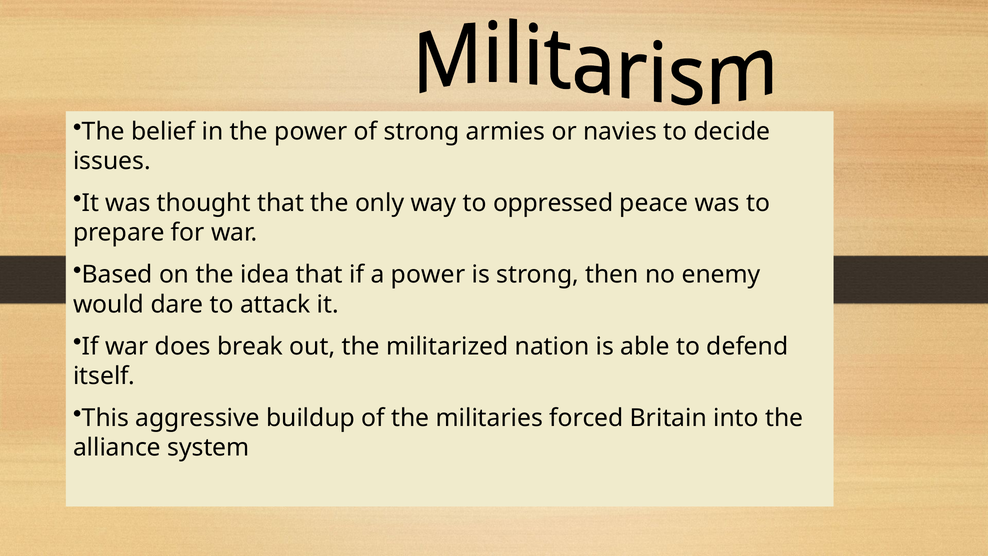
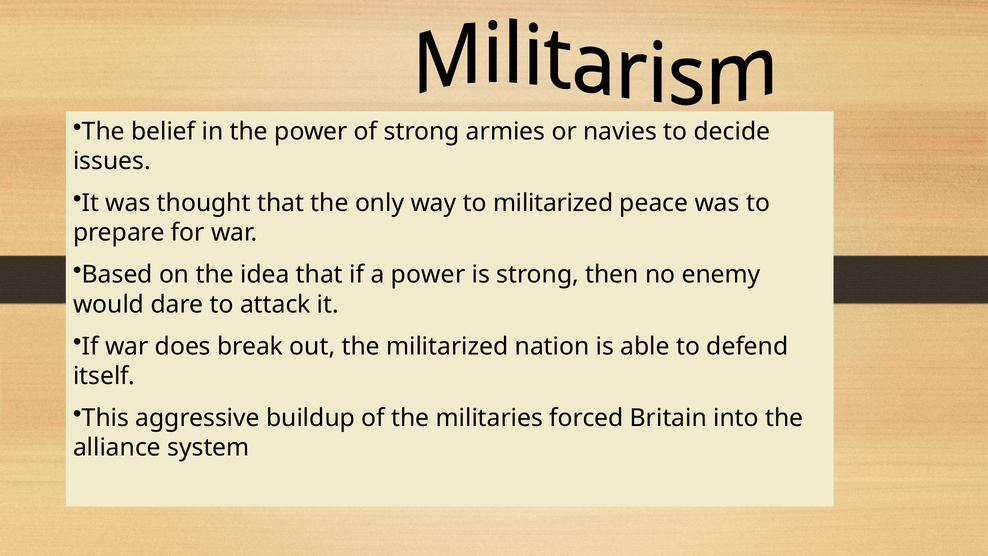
to oppressed: oppressed -> militarized
